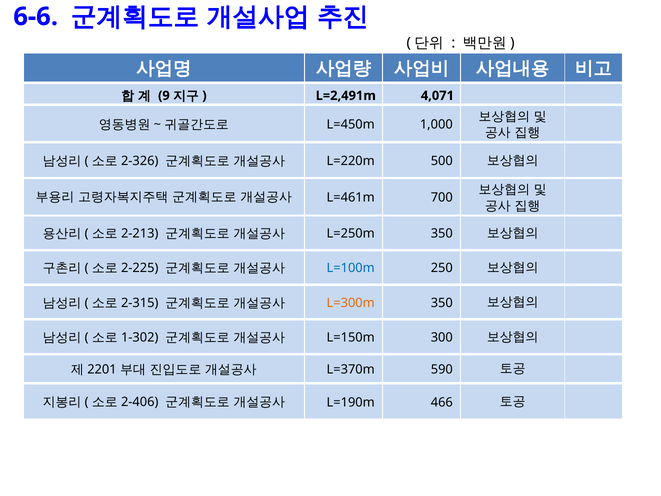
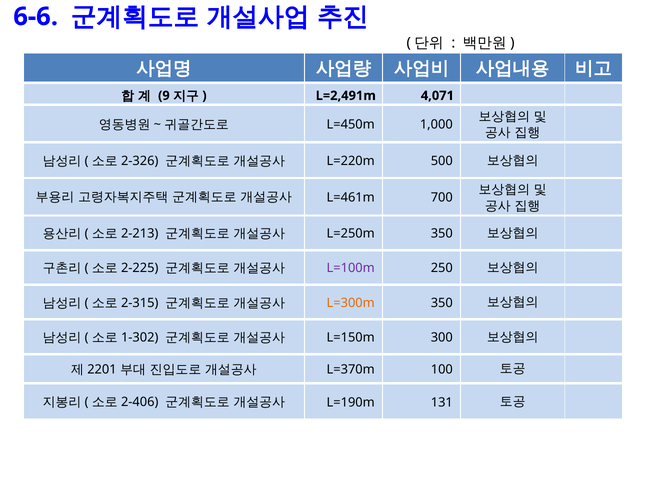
L=100m colour: blue -> purple
590: 590 -> 100
466: 466 -> 131
